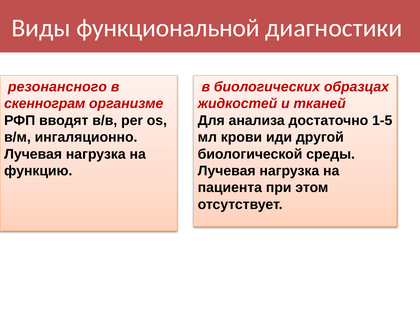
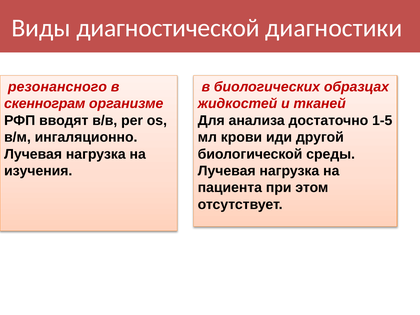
функциональной: функциональной -> диагностической
функцию: функцию -> изучения
